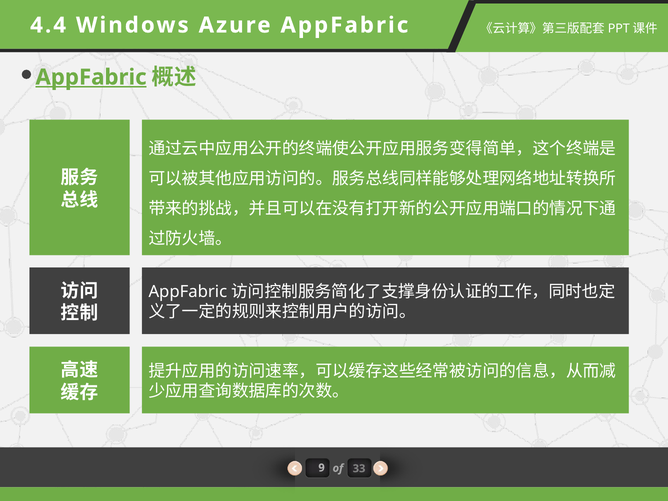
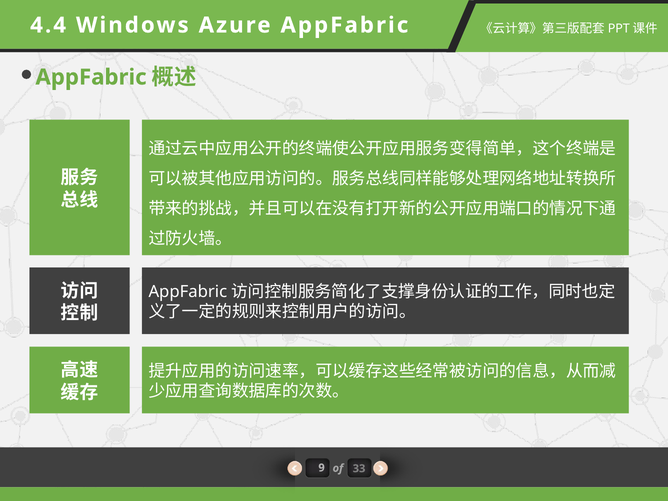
AppFabric at (91, 77) underline: present -> none
